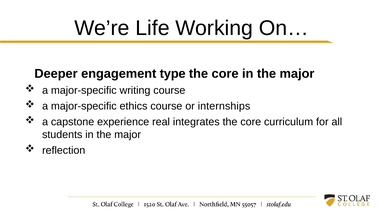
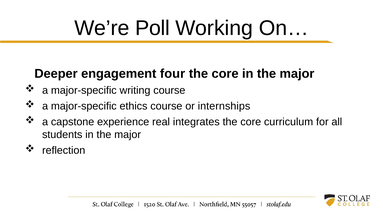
Life: Life -> Poll
type: type -> four
